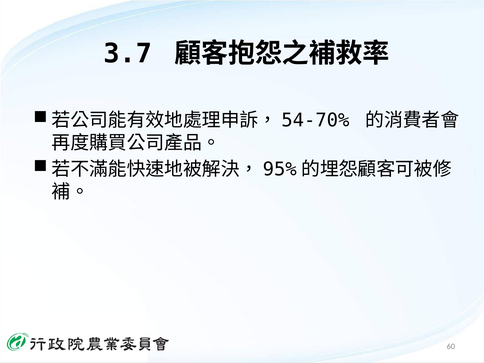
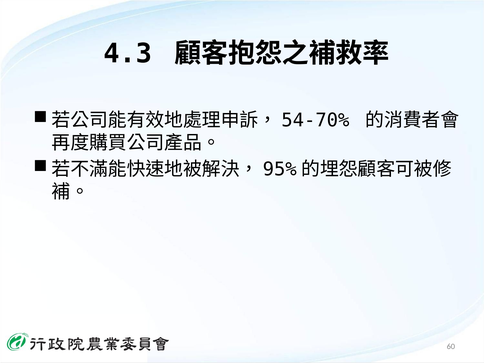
3.7: 3.7 -> 4.3
